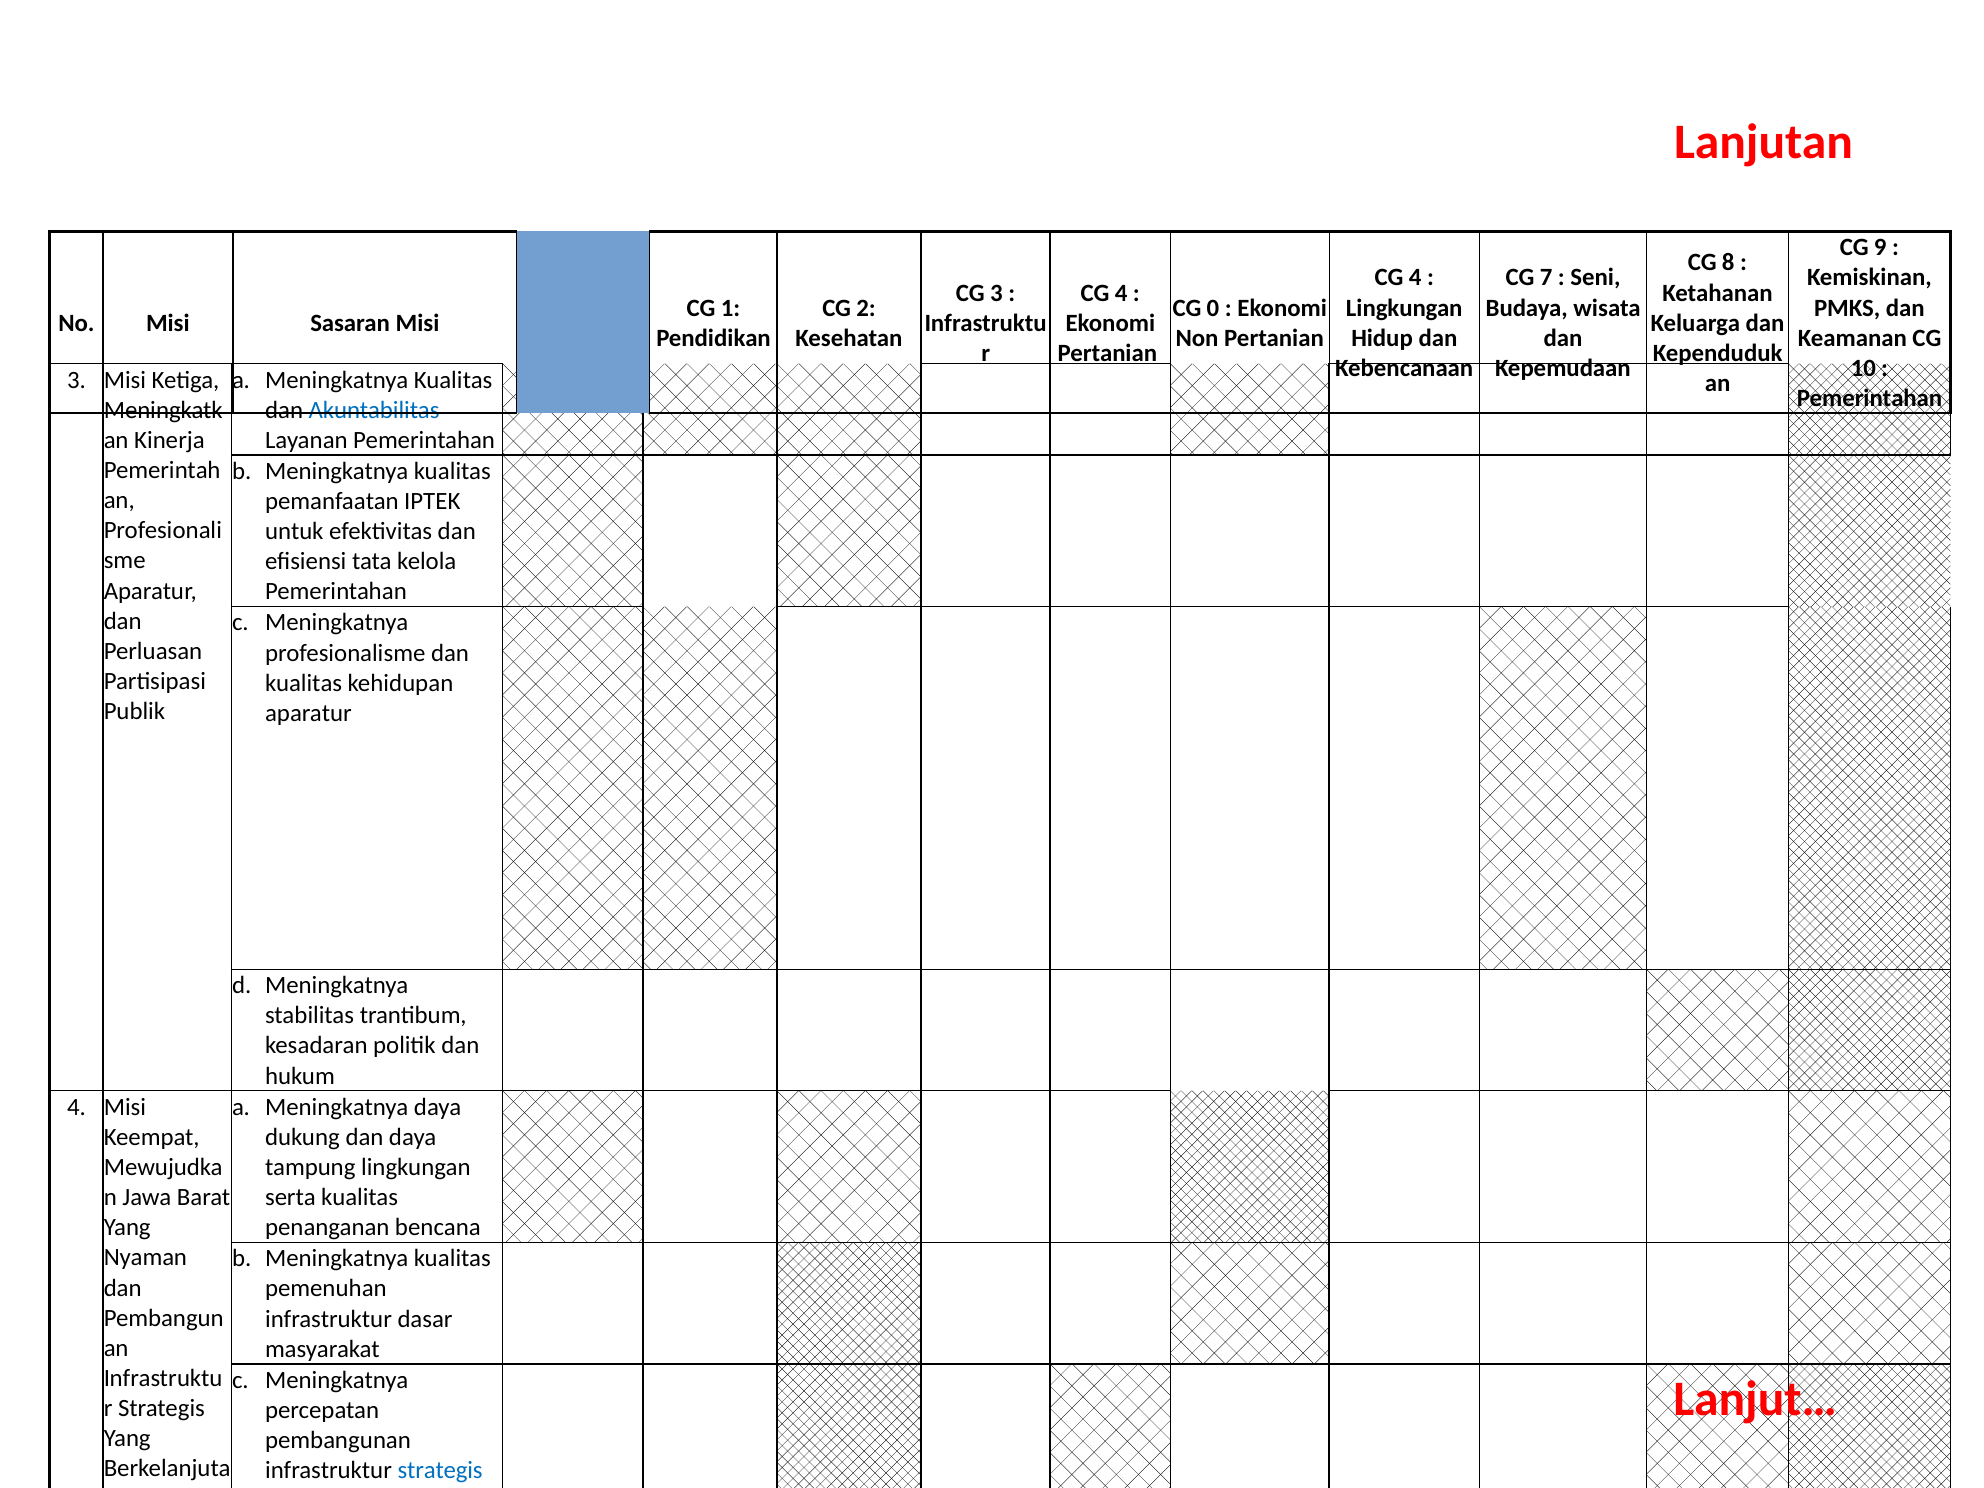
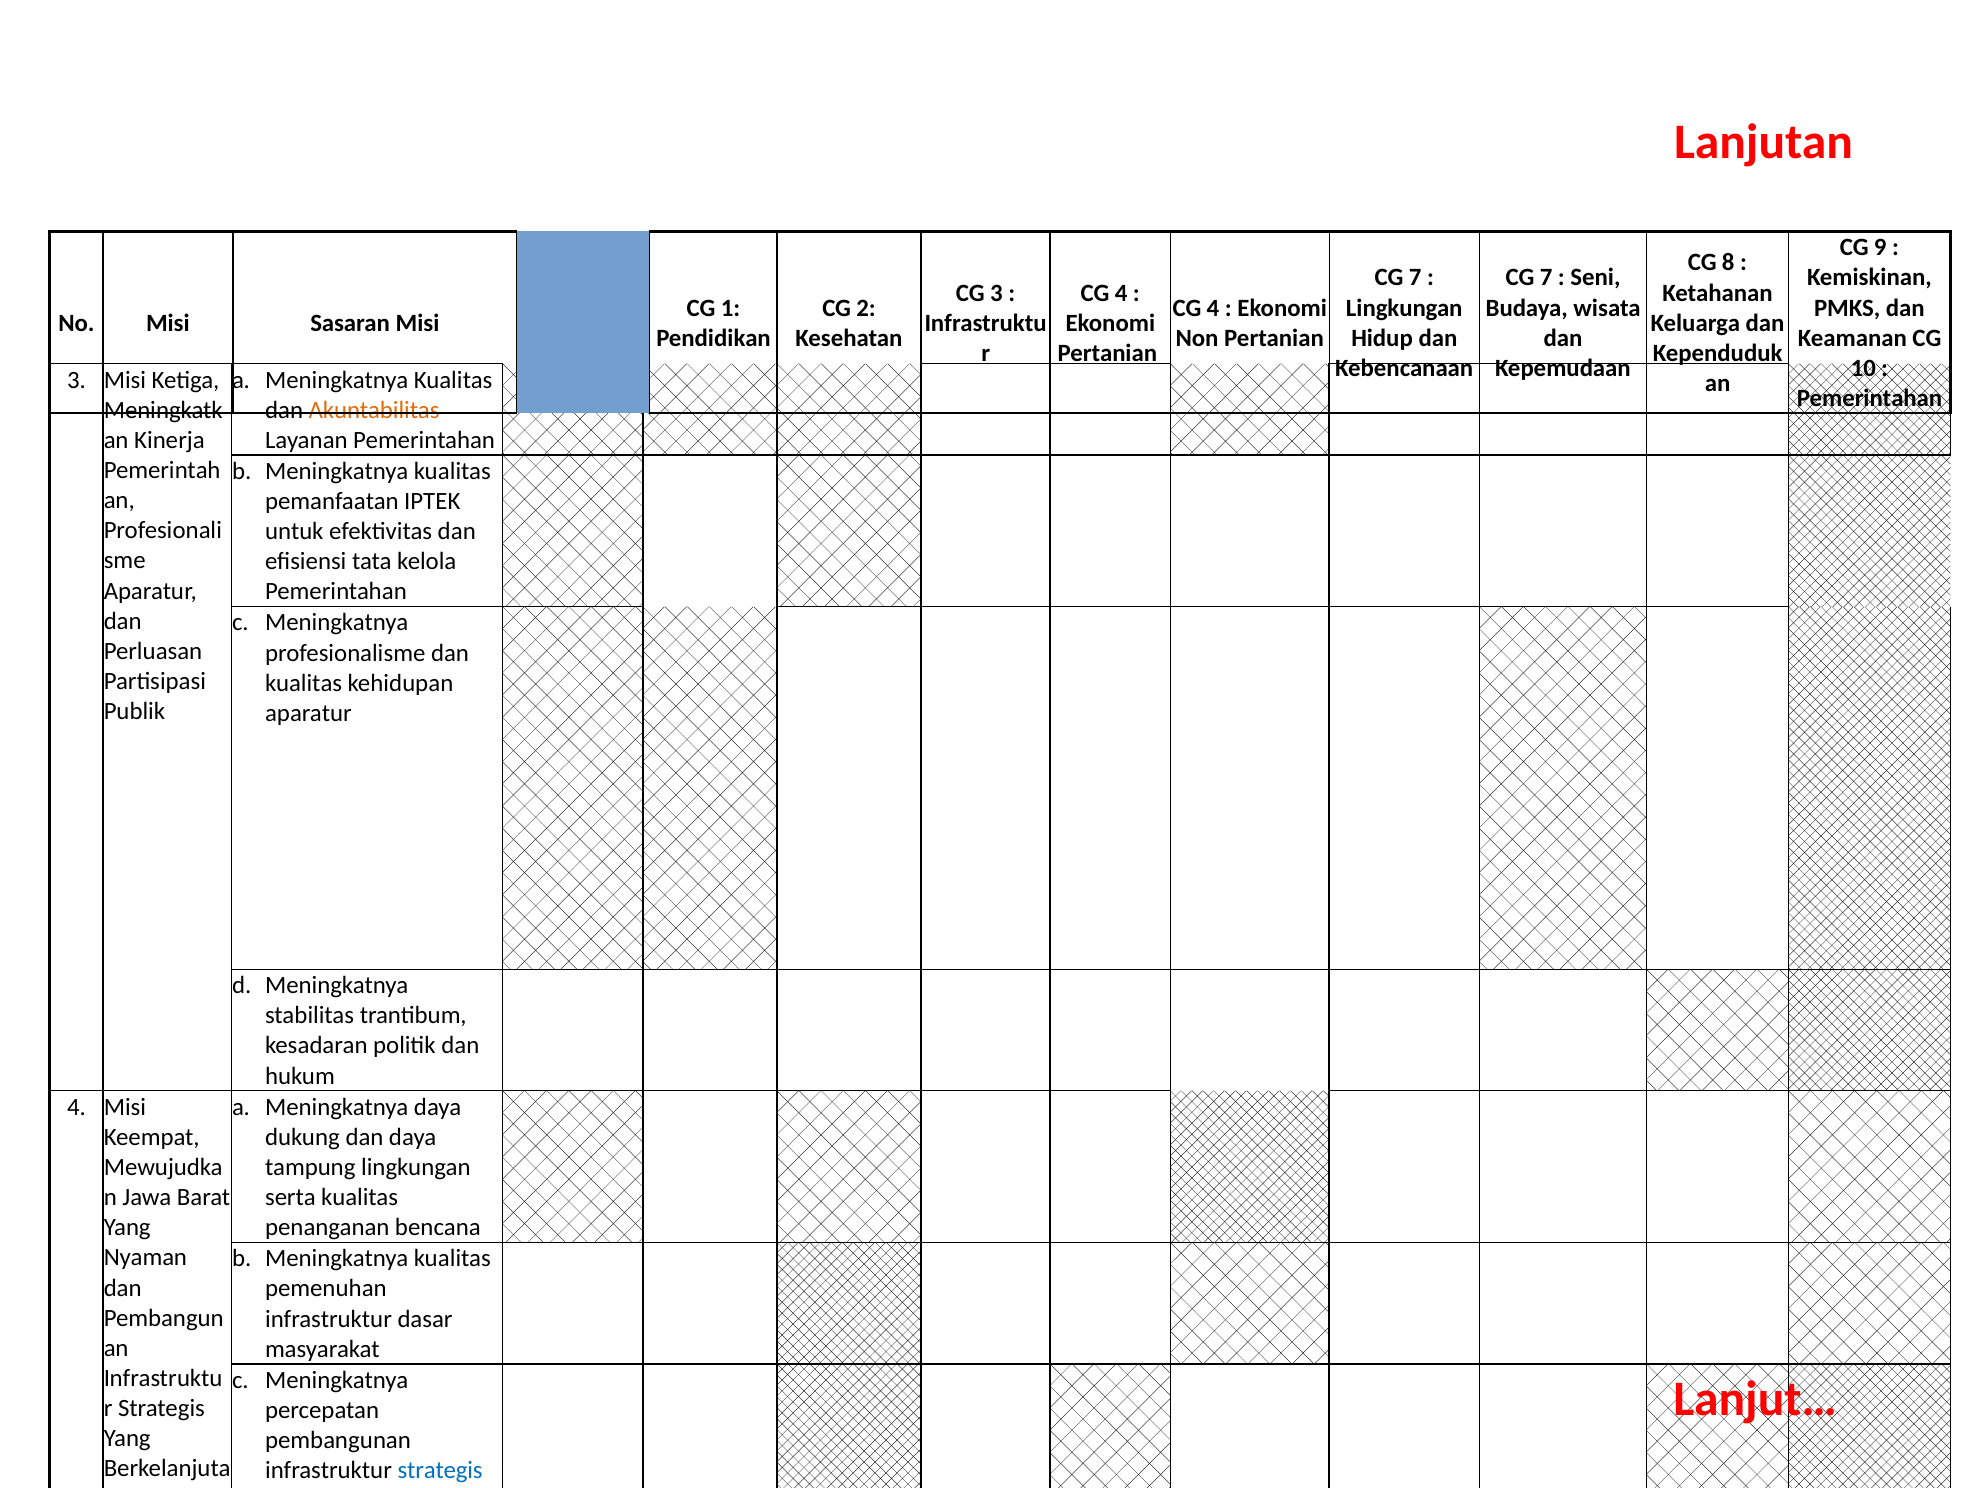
4 at (1415, 278): 4 -> 7
0 at (1213, 308): 0 -> 4
Akuntabilitas colour: blue -> orange
